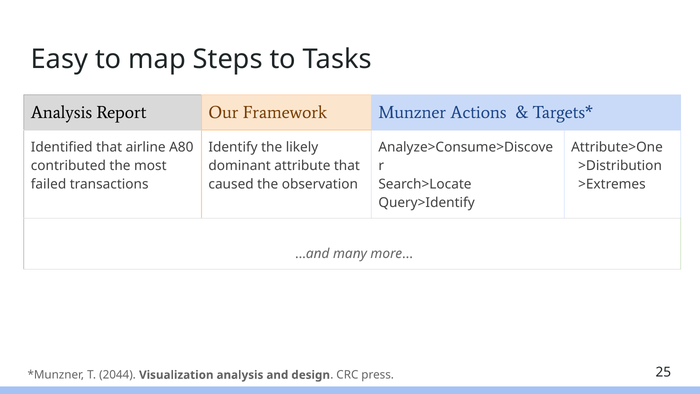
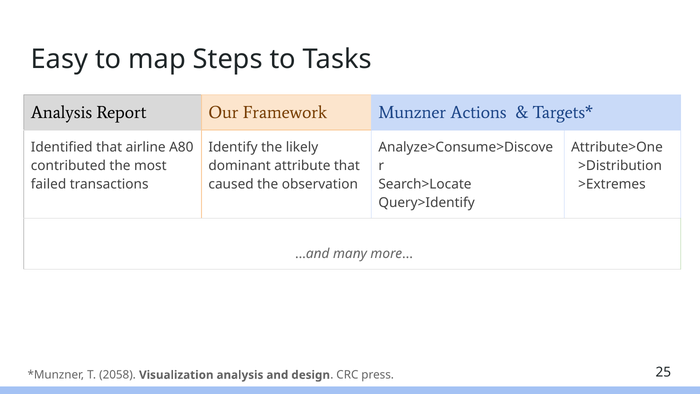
2044: 2044 -> 2058
